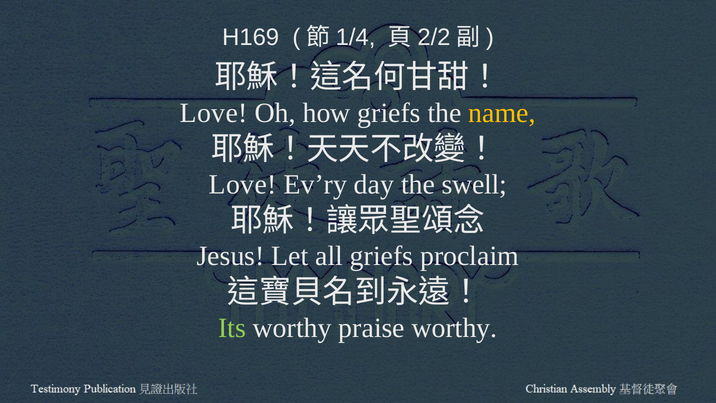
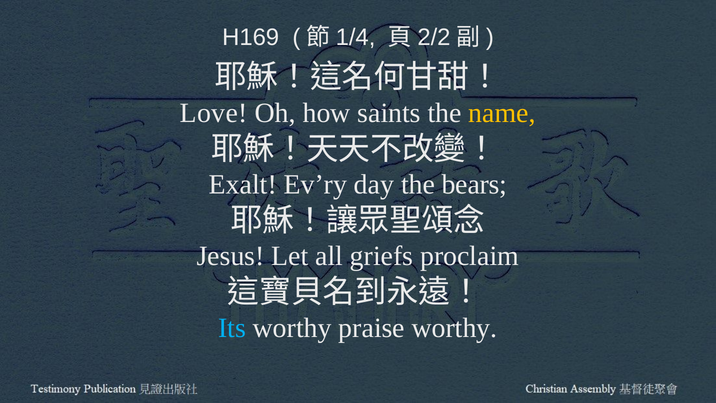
how griefs: griefs -> saints
Love at (243, 184): Love -> Exalt
swell: swell -> bears
Its colour: light green -> light blue
